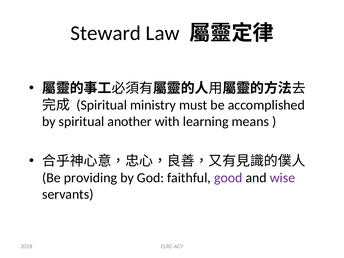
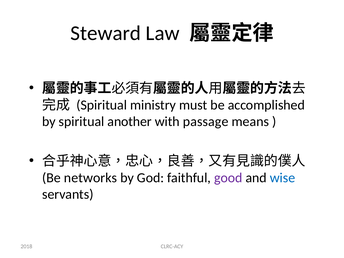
learning: learning -> passage
providing: providing -> networks
wise colour: purple -> blue
